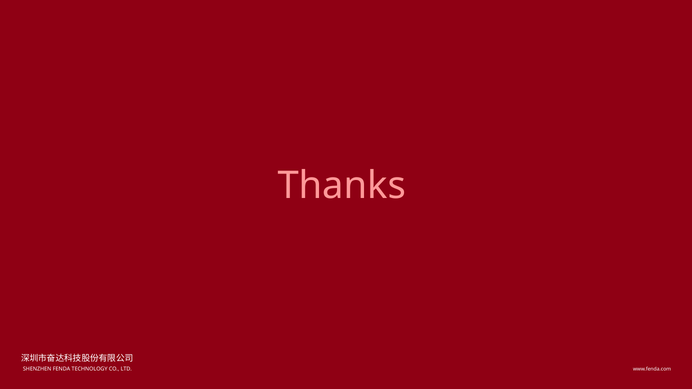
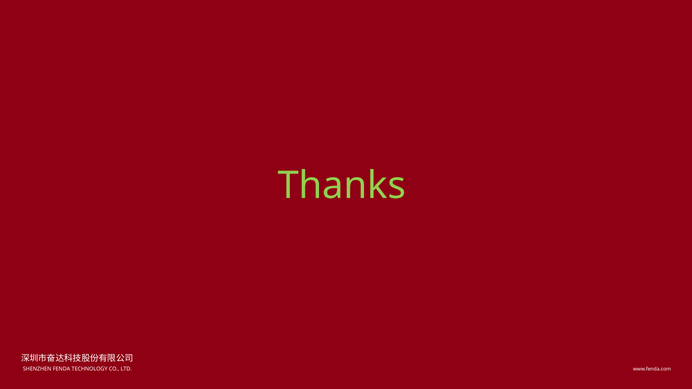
Thanks colour: pink -> light green
